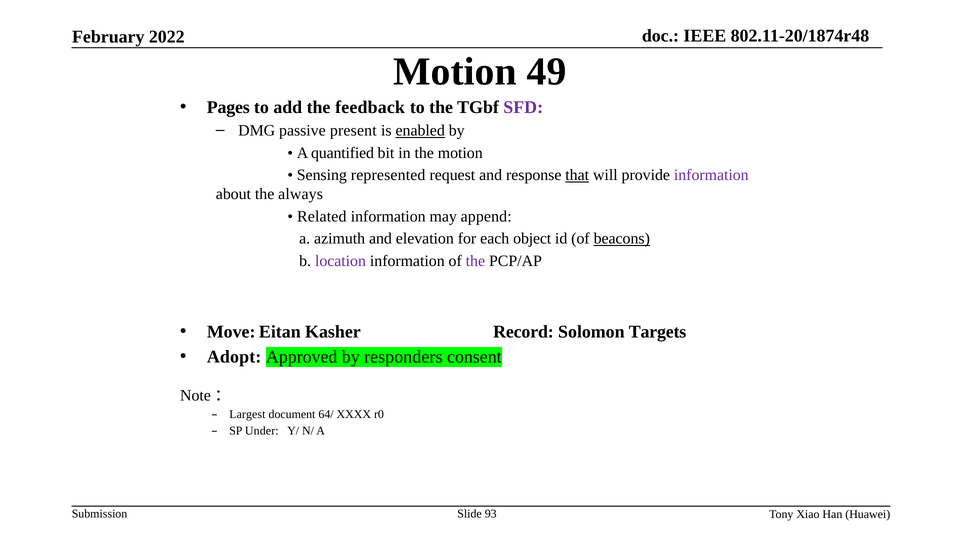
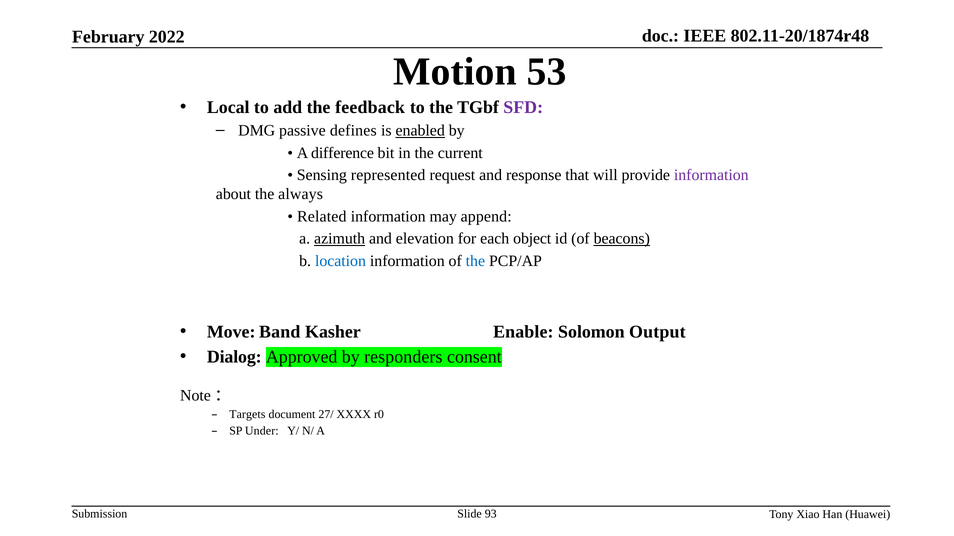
49: 49 -> 53
Pages: Pages -> Local
present: present -> defines
quantified: quantified -> difference
the motion: motion -> current
that underline: present -> none
azimuth underline: none -> present
location colour: purple -> blue
the at (475, 261) colour: purple -> blue
Eitan: Eitan -> Band
Record: Record -> Enable
Targets: Targets -> Output
Adopt: Adopt -> Dialog
Largest: Largest -> Targets
64/: 64/ -> 27/
